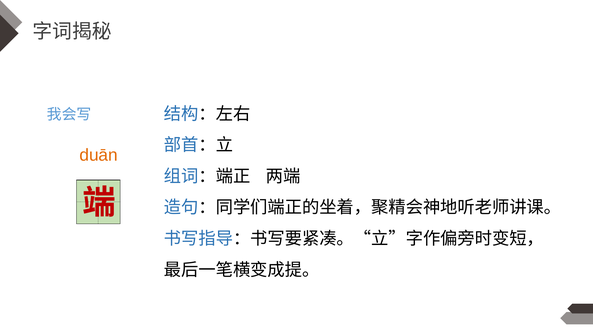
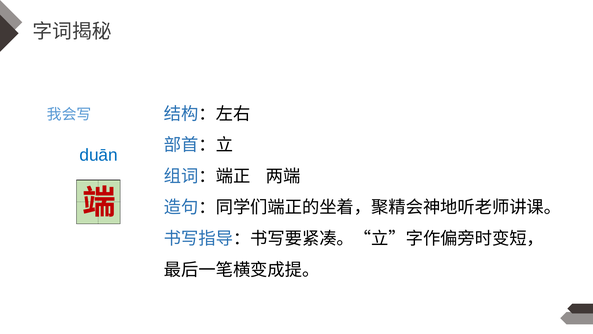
duān colour: orange -> blue
